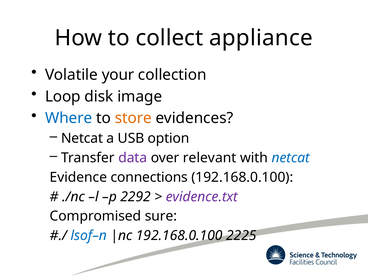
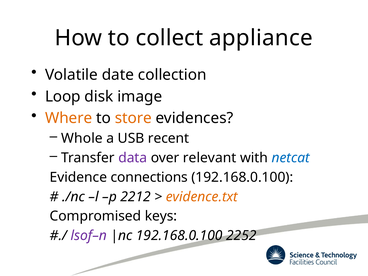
your: your -> date
Where colour: blue -> orange
Netcat at (82, 138): Netcat -> Whole
option: option -> recent
2292: 2292 -> 2212
evidence.txt colour: purple -> orange
sure: sure -> keys
lsof–n colour: blue -> purple
2225: 2225 -> 2252
